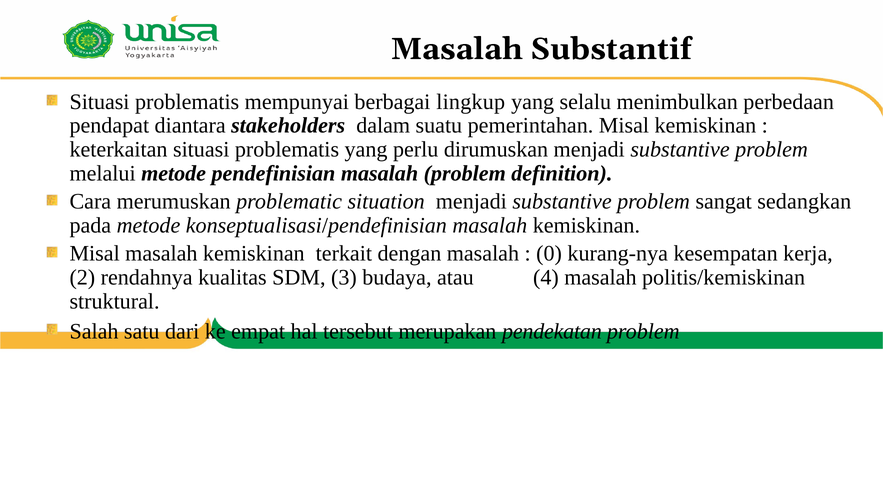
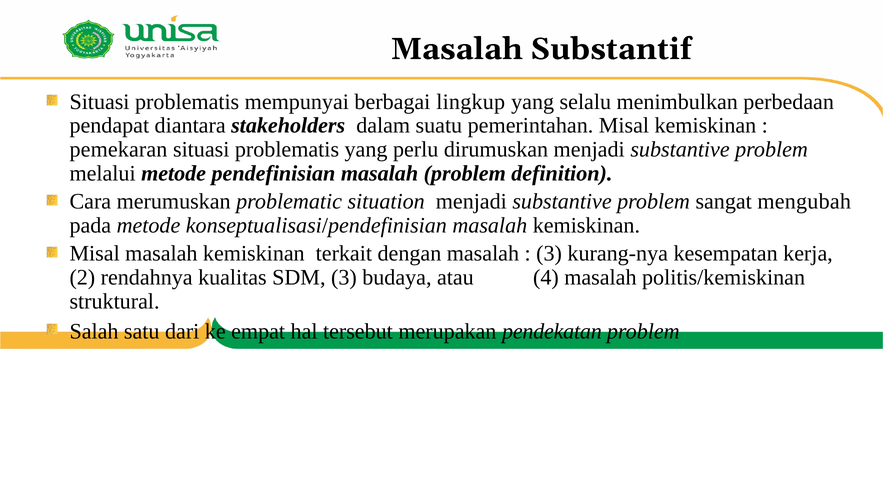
keterkaitan: keterkaitan -> pemekaran
sedangkan: sedangkan -> mengubah
0 at (549, 254): 0 -> 3
